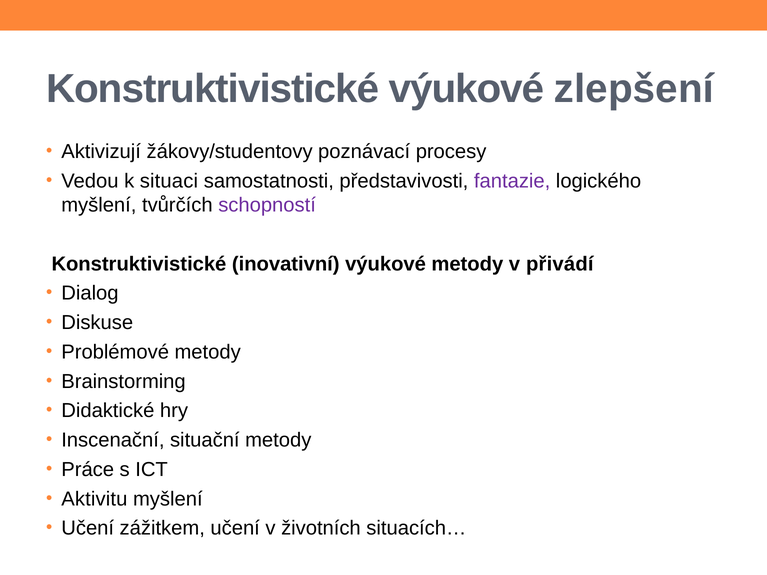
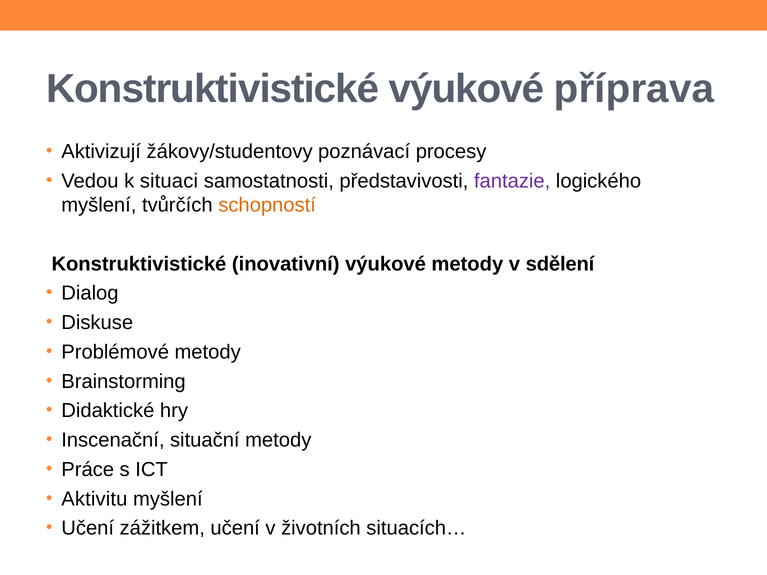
zlepšení: zlepšení -> příprava
schopností colour: purple -> orange
přivádí: přivádí -> sdělení
